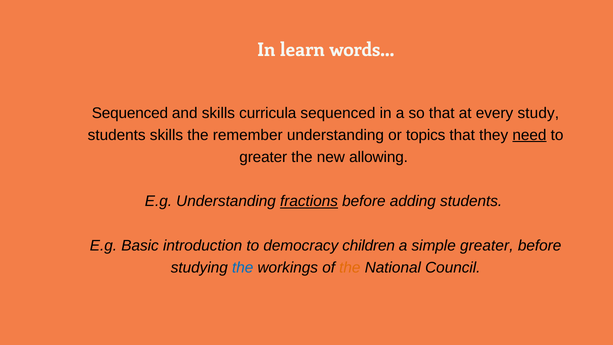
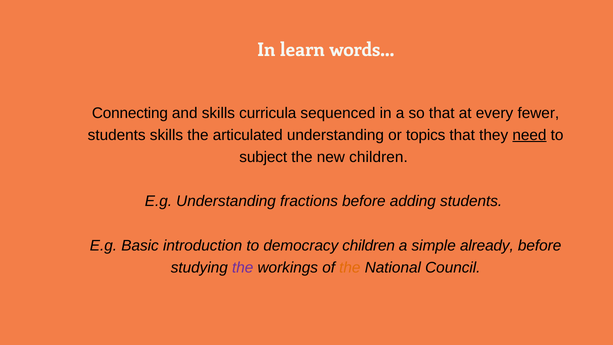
Sequenced at (130, 113): Sequenced -> Connecting
study: study -> fewer
remember: remember -> articulated
greater at (263, 157): greater -> subject
new allowing: allowing -> children
fractions underline: present -> none
simple greater: greater -> already
the at (243, 267) colour: blue -> purple
